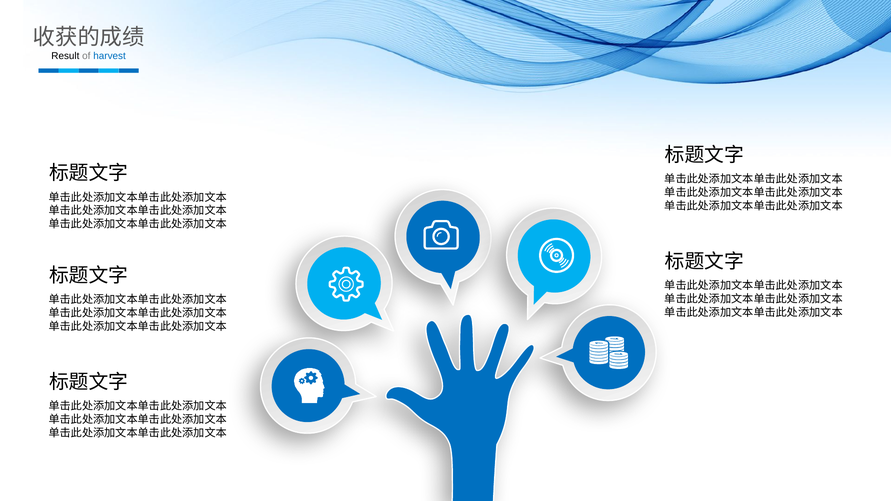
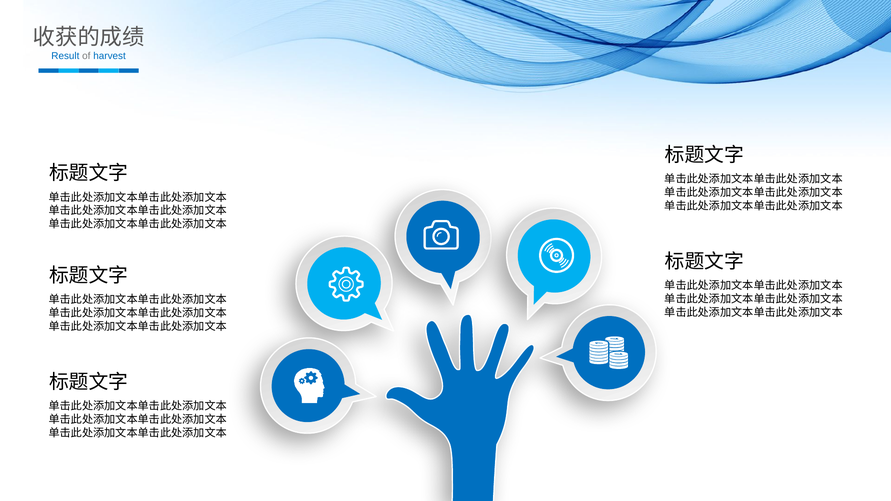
Result colour: black -> blue
